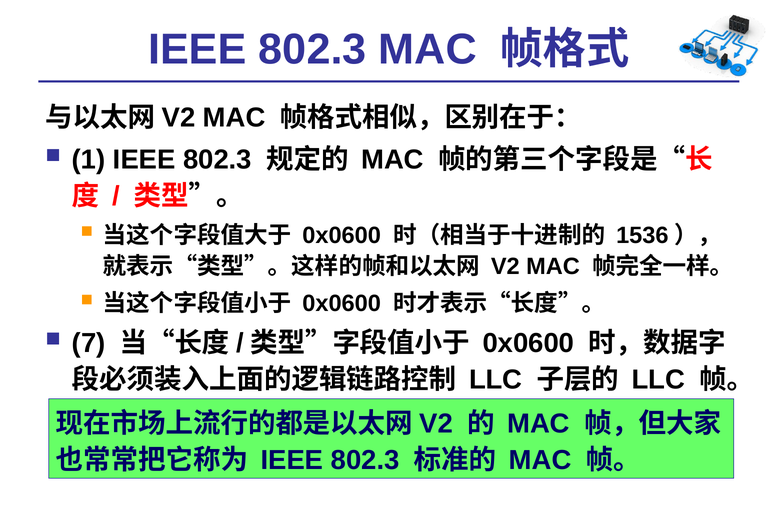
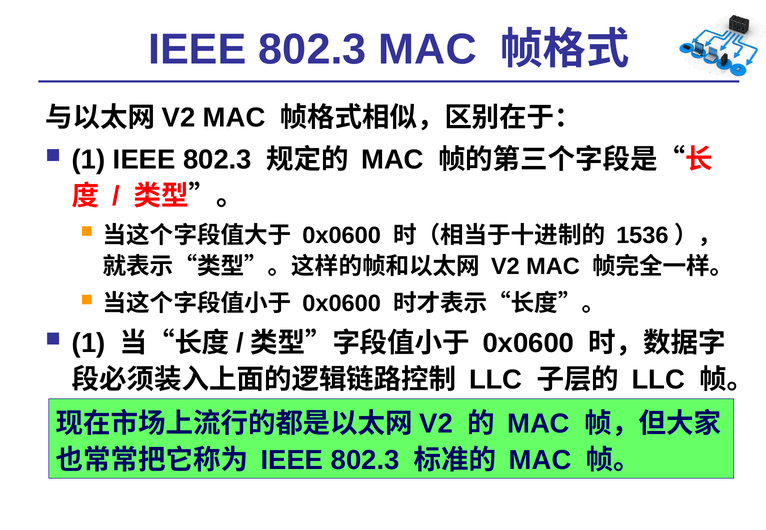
7 at (89, 344): 7 -> 1
